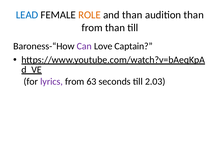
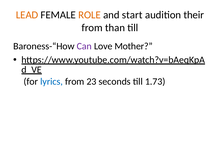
LEAD colour: blue -> orange
and than: than -> start
audition than: than -> their
Captain: Captain -> Mother
lyrics colour: purple -> blue
63: 63 -> 23
2.03: 2.03 -> 1.73
